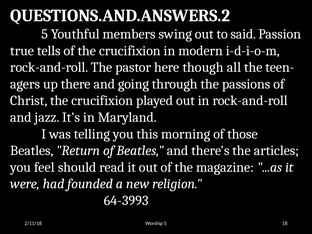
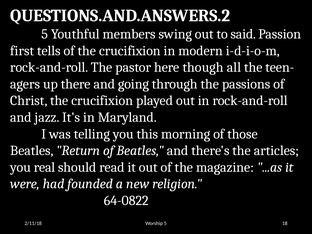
true: true -> first
feel: feel -> real
64-3993: 64-3993 -> 64-0822
